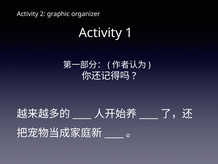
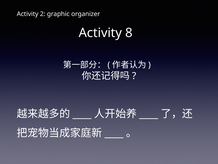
1: 1 -> 8
